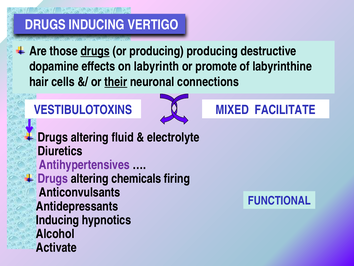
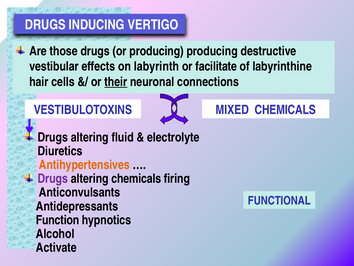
drugs at (95, 51) underline: present -> none
dopamine: dopamine -> vestibular
promote: promote -> facilitate
MIXED FACILITATE: FACILITATE -> CHEMICALS
Antihypertensives colour: purple -> orange
Inducing at (58, 220): Inducing -> Function
